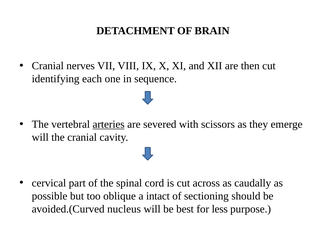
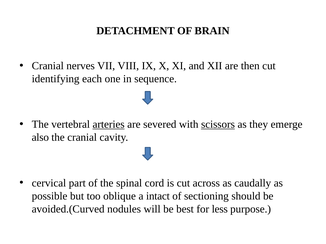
scissors underline: none -> present
will at (40, 138): will -> also
nucleus: nucleus -> nodules
